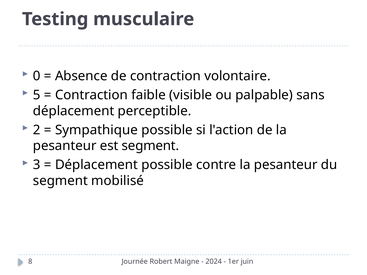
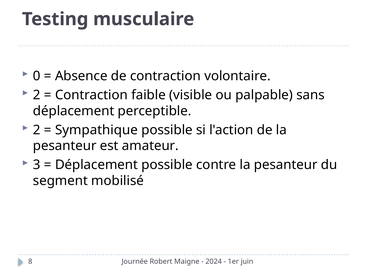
5 at (37, 95): 5 -> 2
est segment: segment -> amateur
